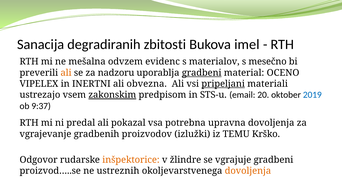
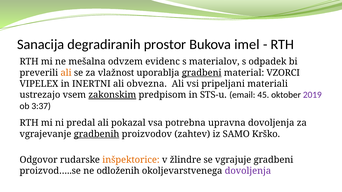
zbitosti: zbitosti -> prostor
mesečno: mesečno -> odpadek
nadzoru: nadzoru -> vlažnost
OCENO: OCENO -> VZORCI
pripeljani underline: present -> none
20: 20 -> 45
2019 colour: blue -> purple
9:37: 9:37 -> 3:37
gradbenih underline: none -> present
izlužki: izlužki -> zahtev
TEMU: TEMU -> SAMO
ustreznih: ustreznih -> odloženih
dovoljenja at (248, 171) colour: orange -> purple
